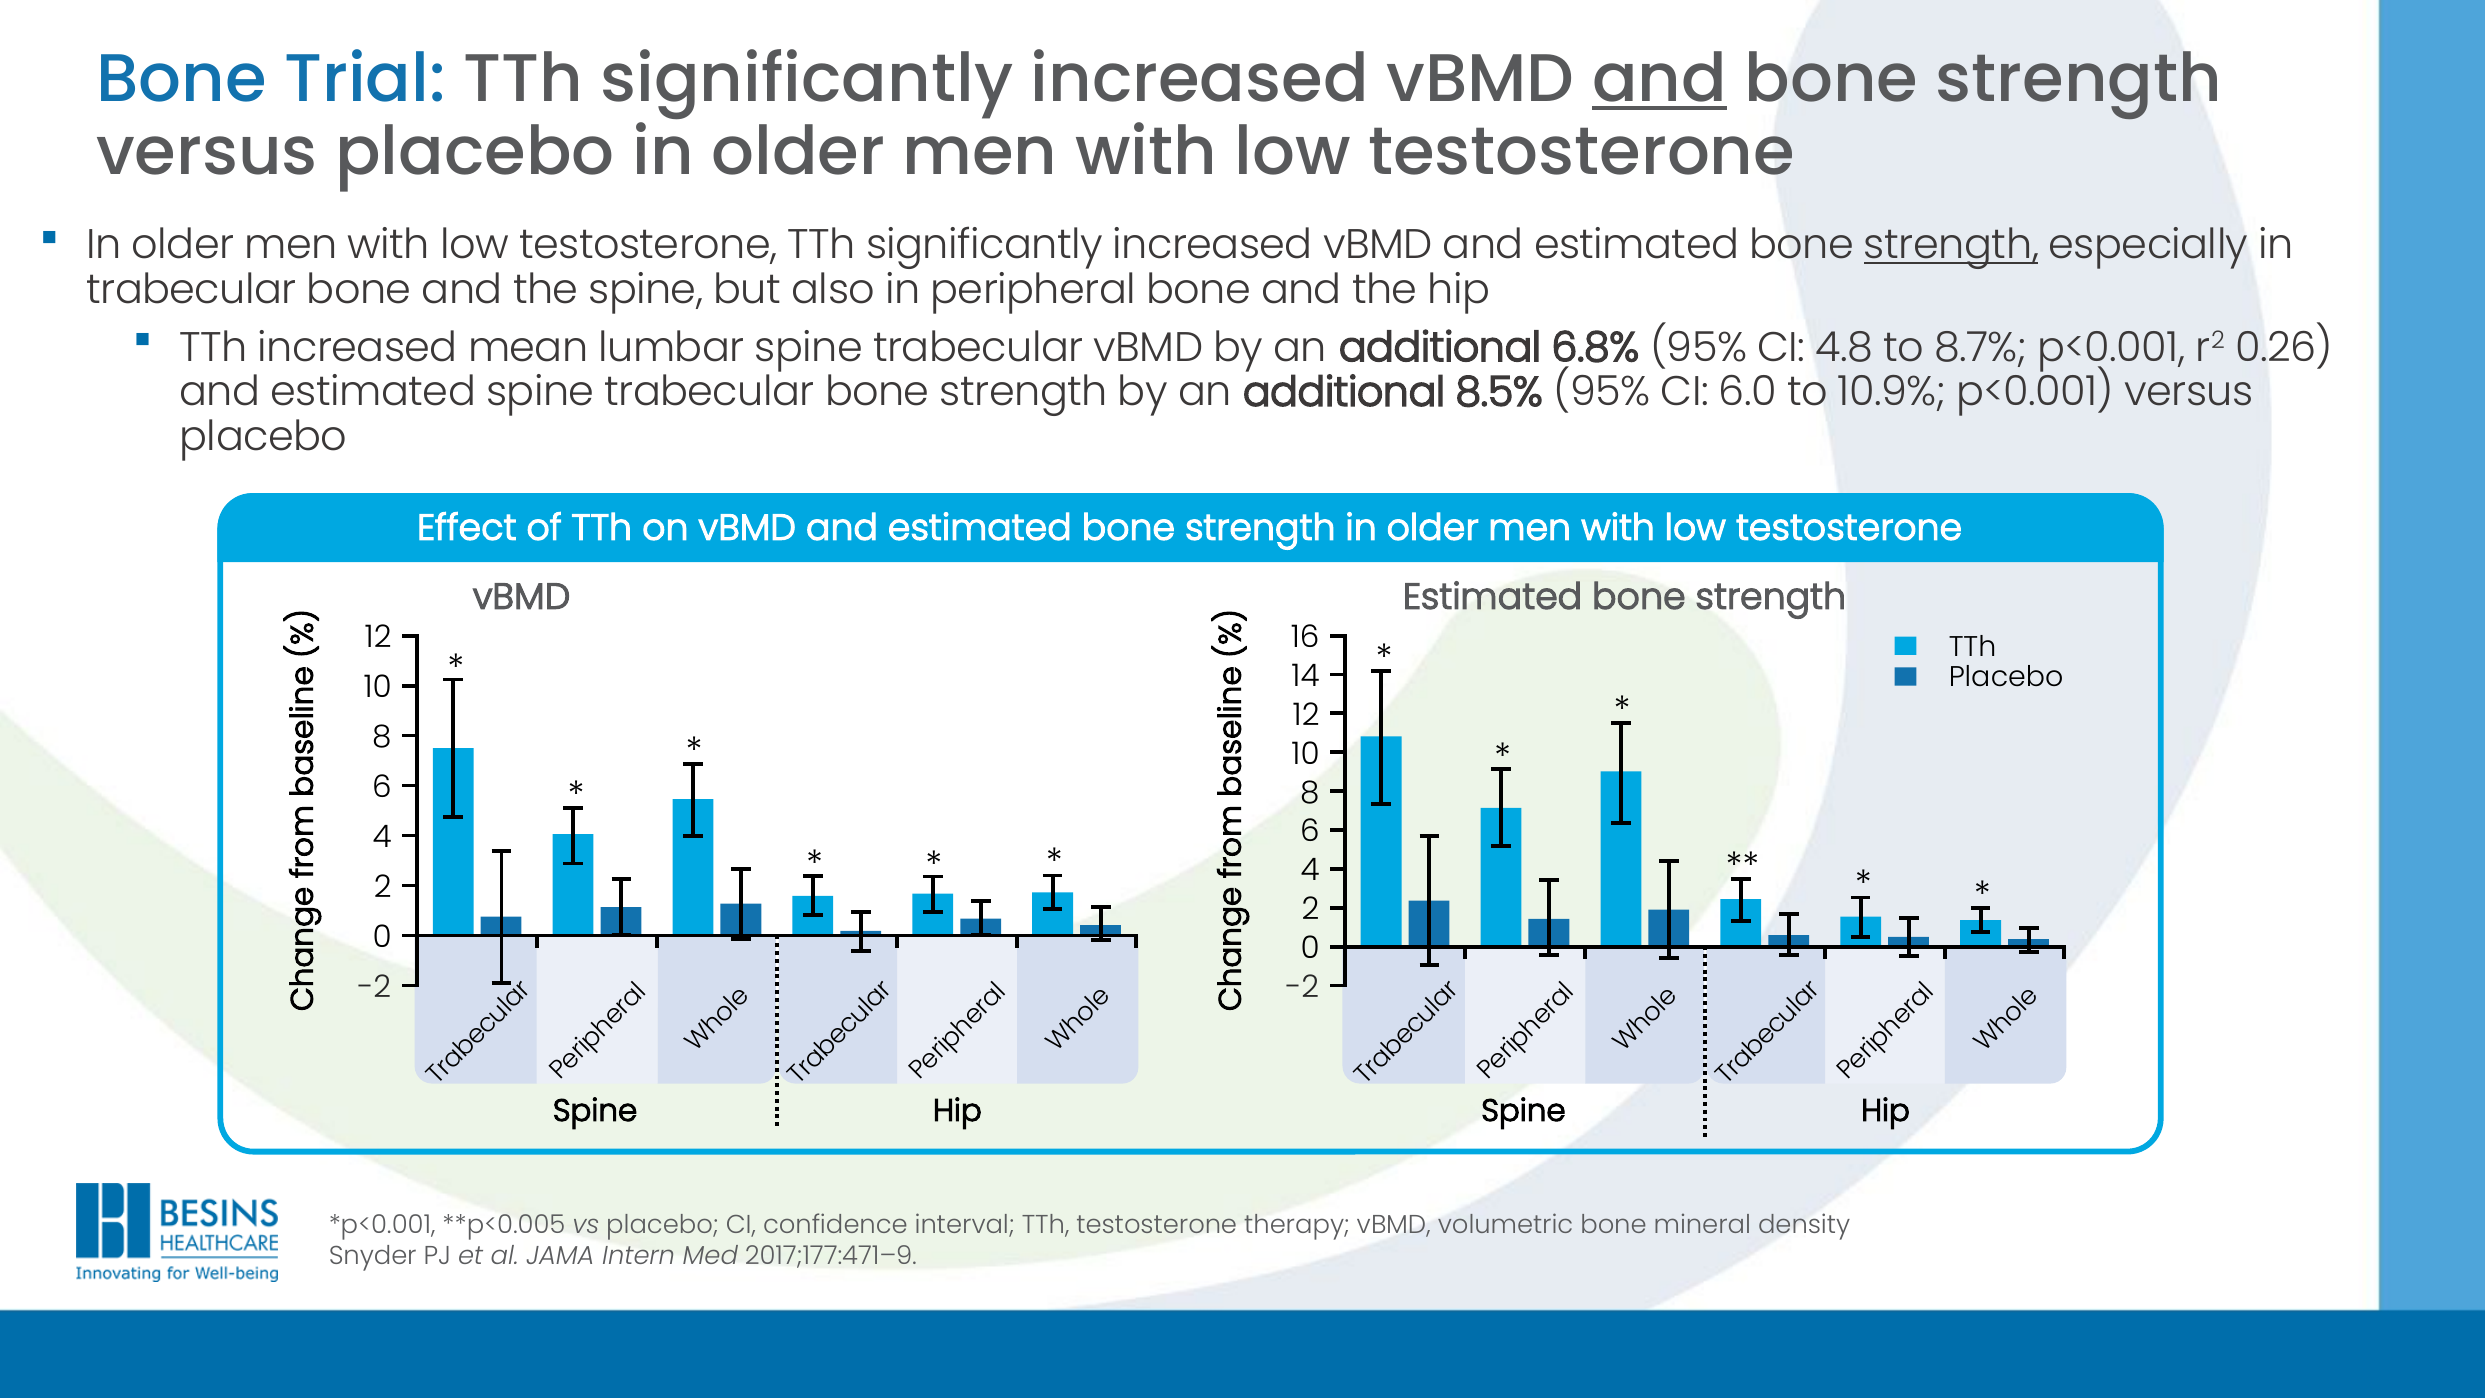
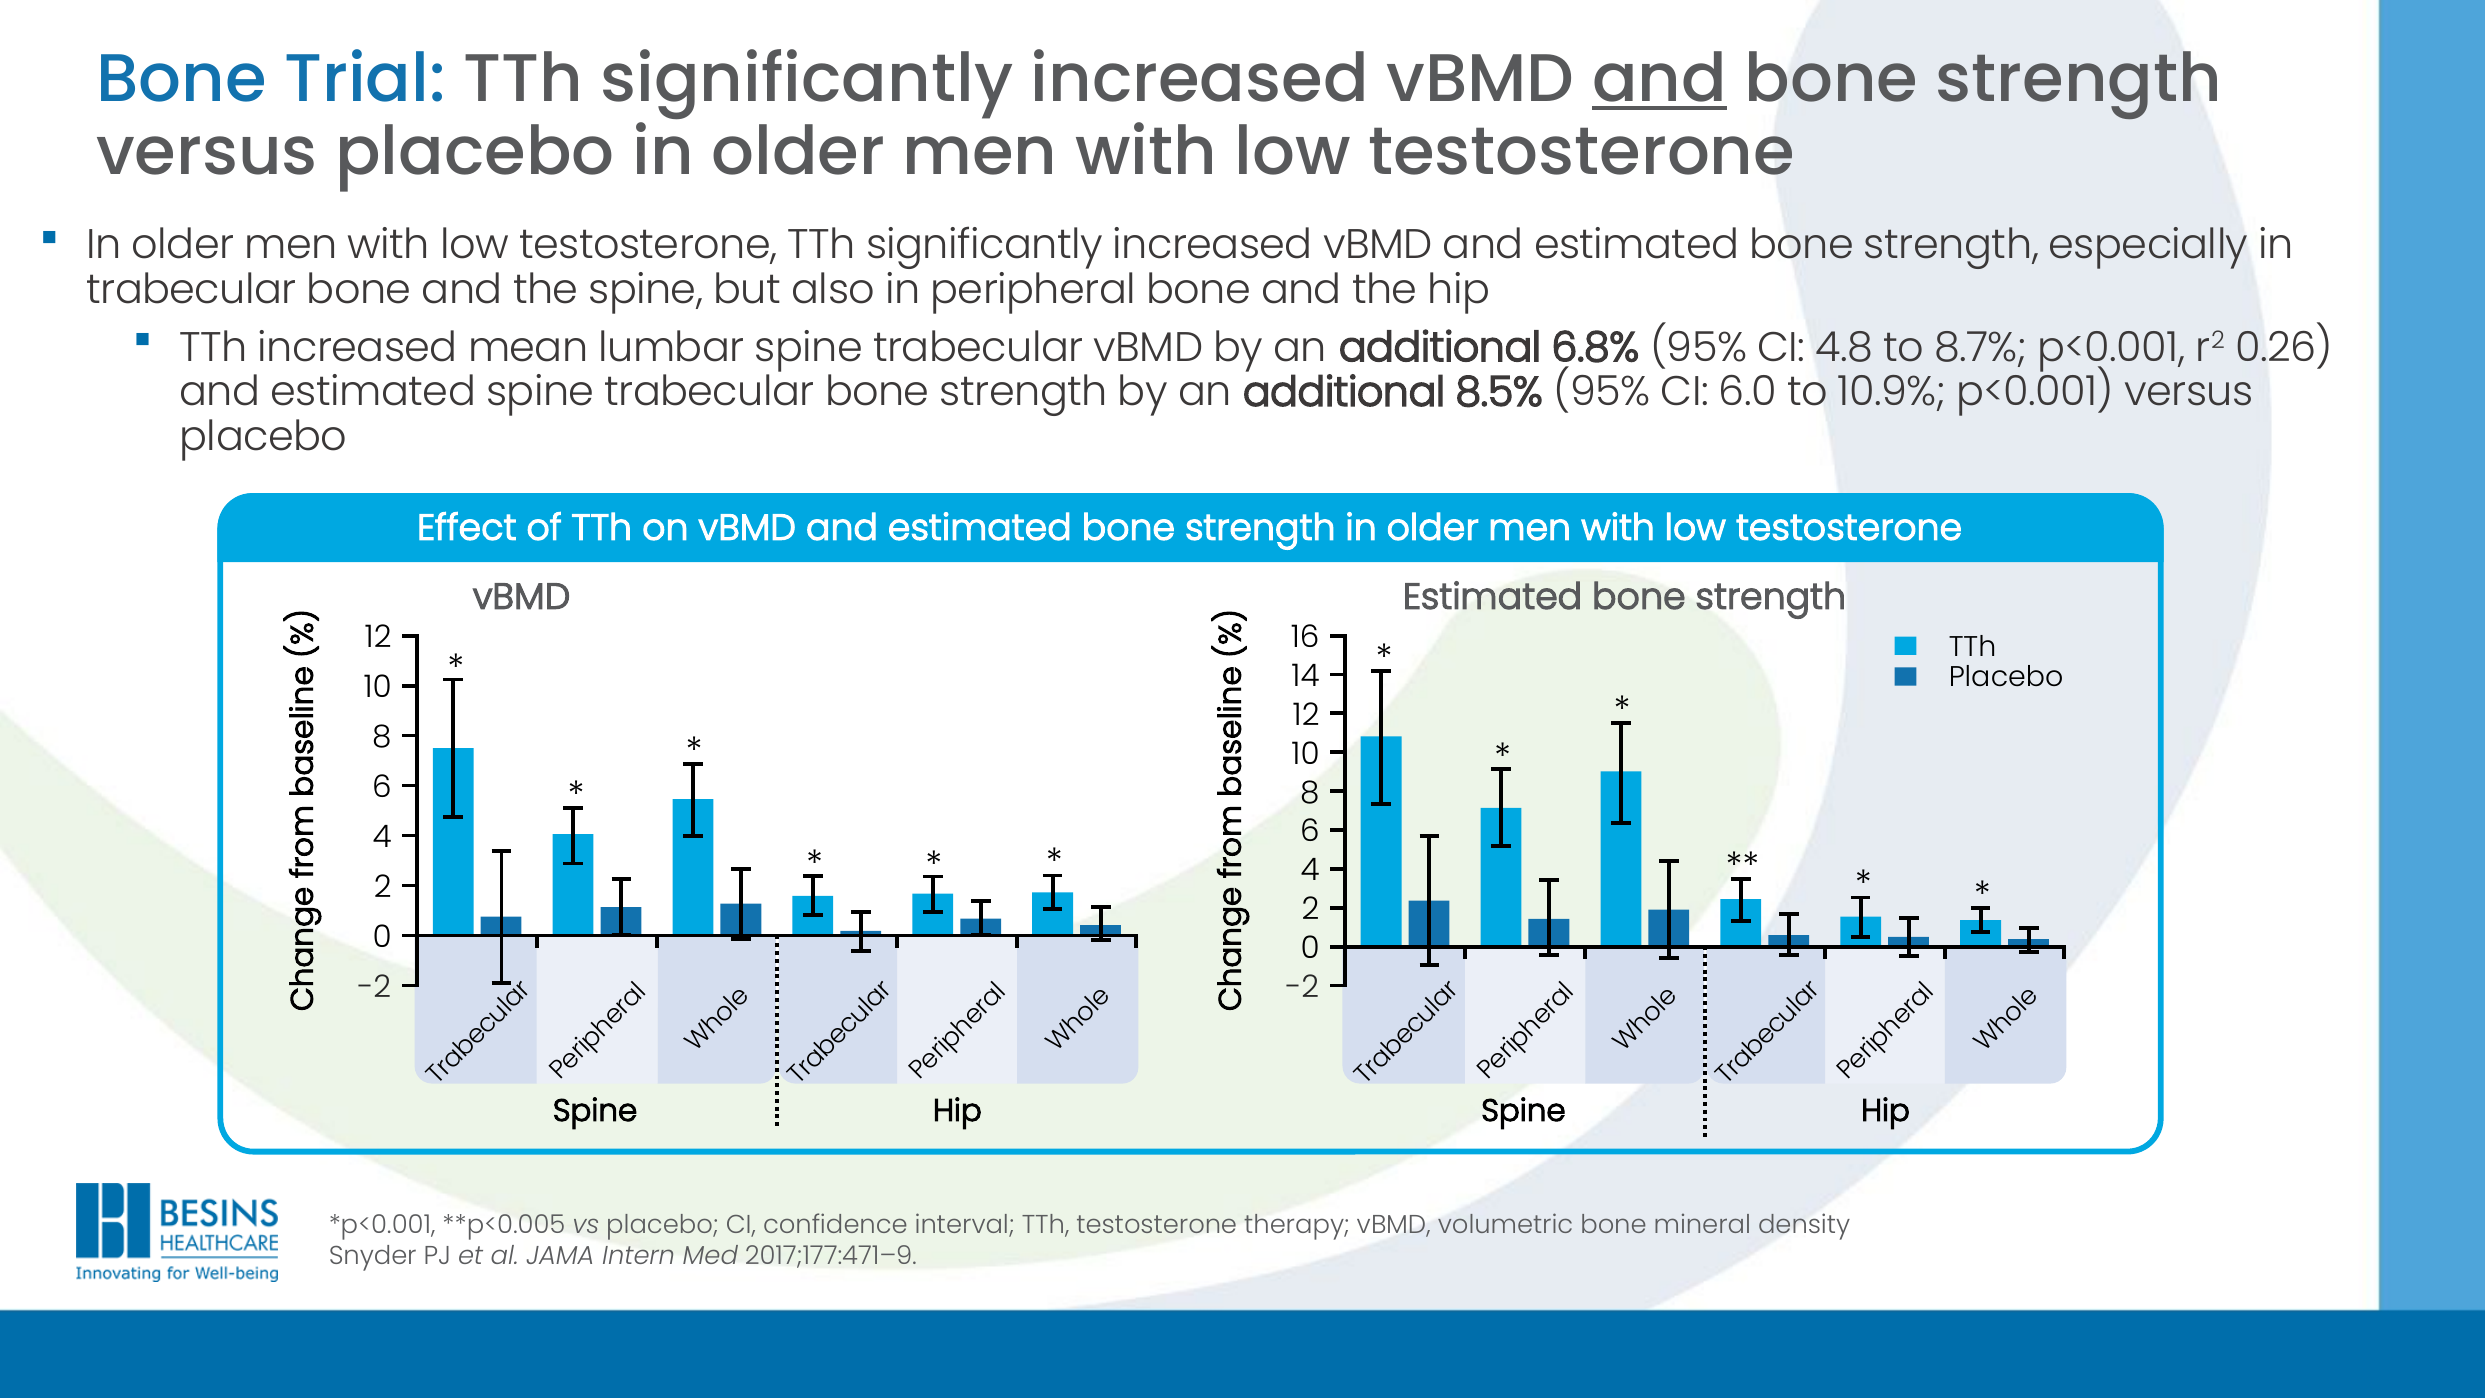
strength at (1951, 245) underline: present -> none
